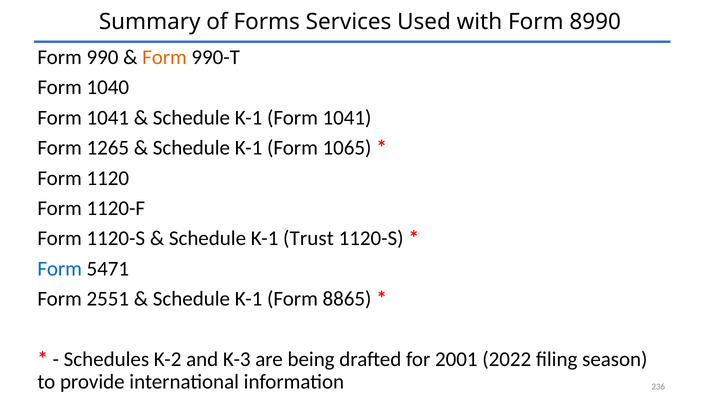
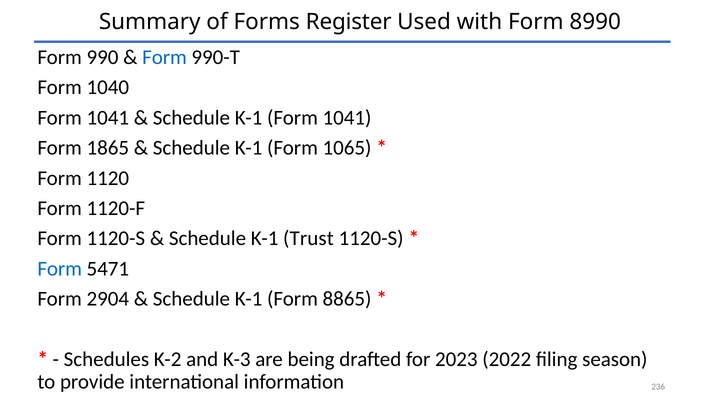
Services: Services -> Register
Form at (165, 57) colour: orange -> blue
1265: 1265 -> 1865
2551: 2551 -> 2904
2001: 2001 -> 2023
